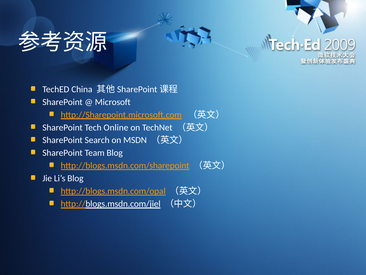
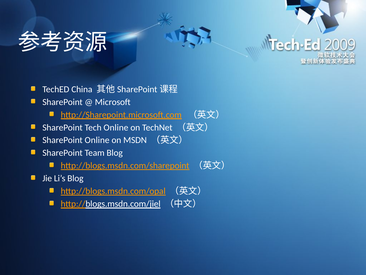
SharePoint Search: Search -> Online
